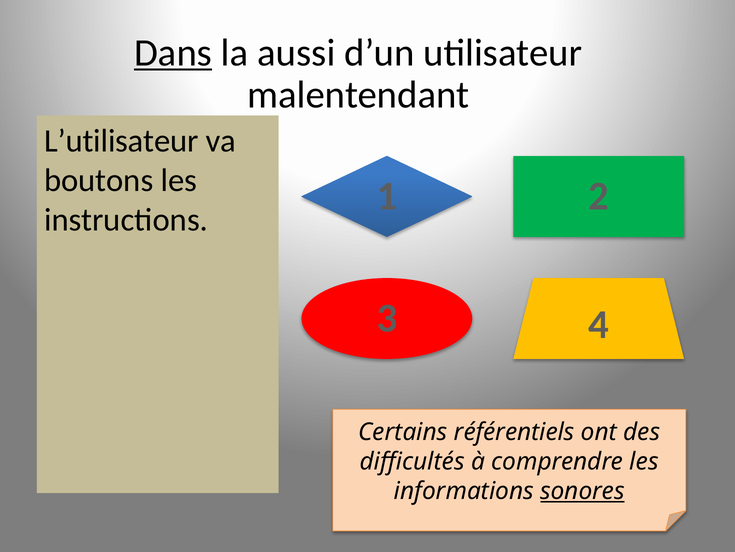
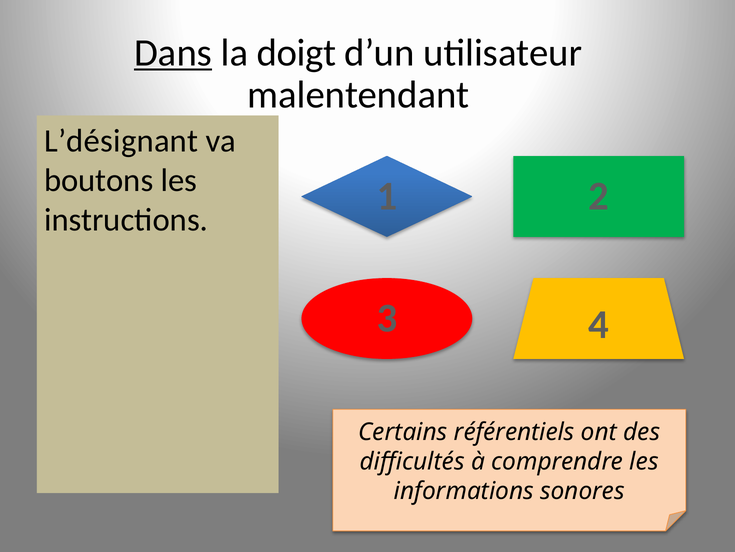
aussi: aussi -> doigt
L’utilisateur: L’utilisateur -> L’désignant
sonores underline: present -> none
